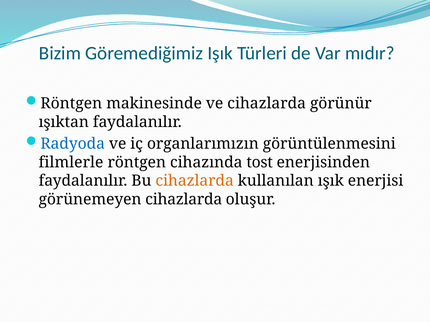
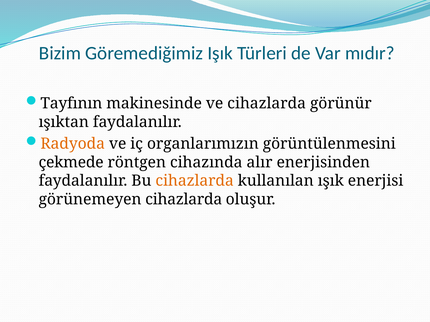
Röntgen at (71, 104): Röntgen -> Tayfının
Radyoda colour: blue -> orange
filmlerle: filmlerle -> çekmede
tost: tost -> alır
